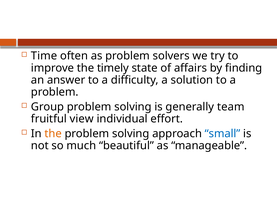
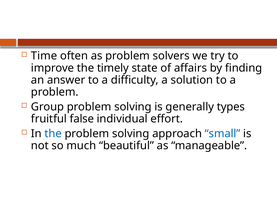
team: team -> types
view: view -> false
the at (53, 133) colour: orange -> blue
